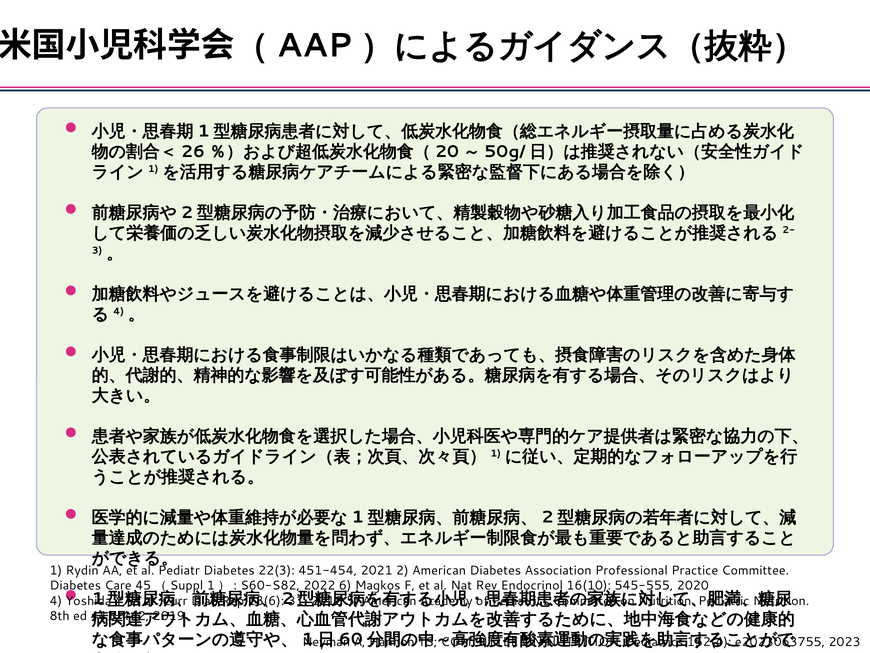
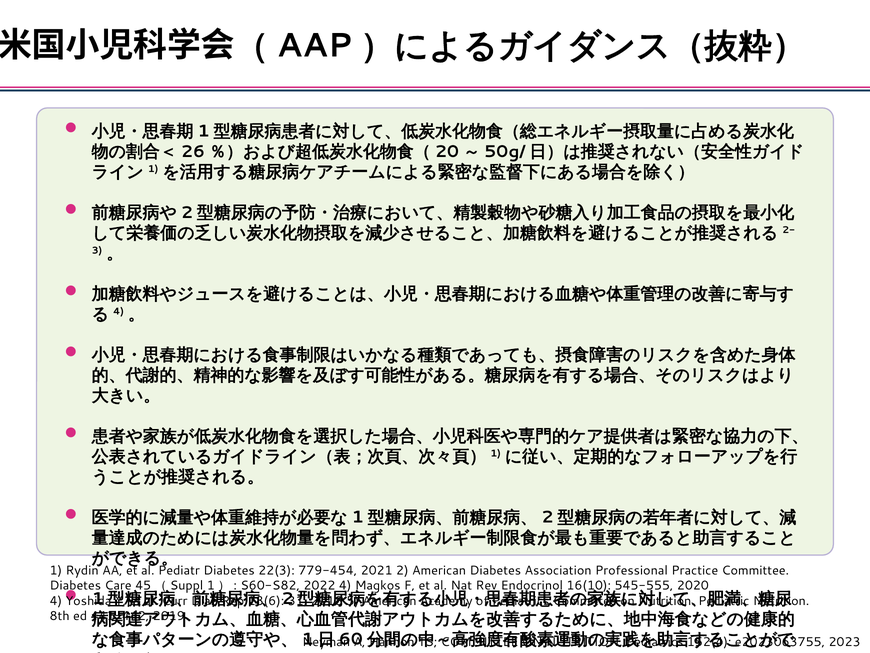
451-454: 451-454 -> 779-454
2022 6: 6 -> 4
